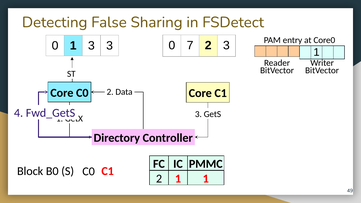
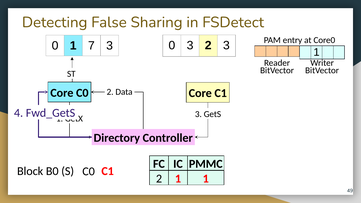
0 7: 7 -> 3
1 3: 3 -> 7
